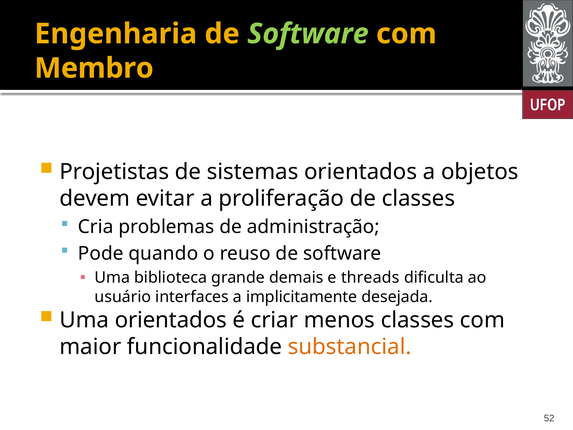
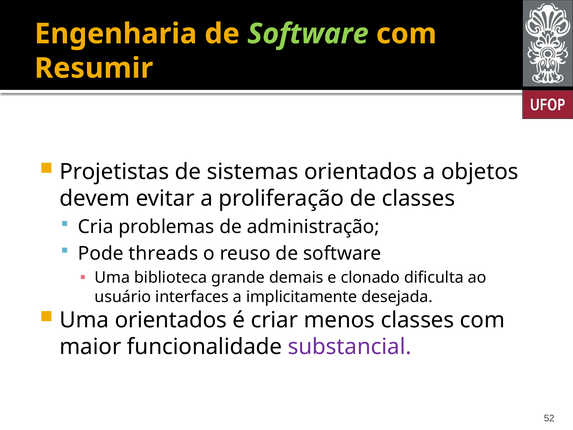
Membro: Membro -> Resumir
quando: quando -> threads
threads: threads -> clonado
substancial colour: orange -> purple
